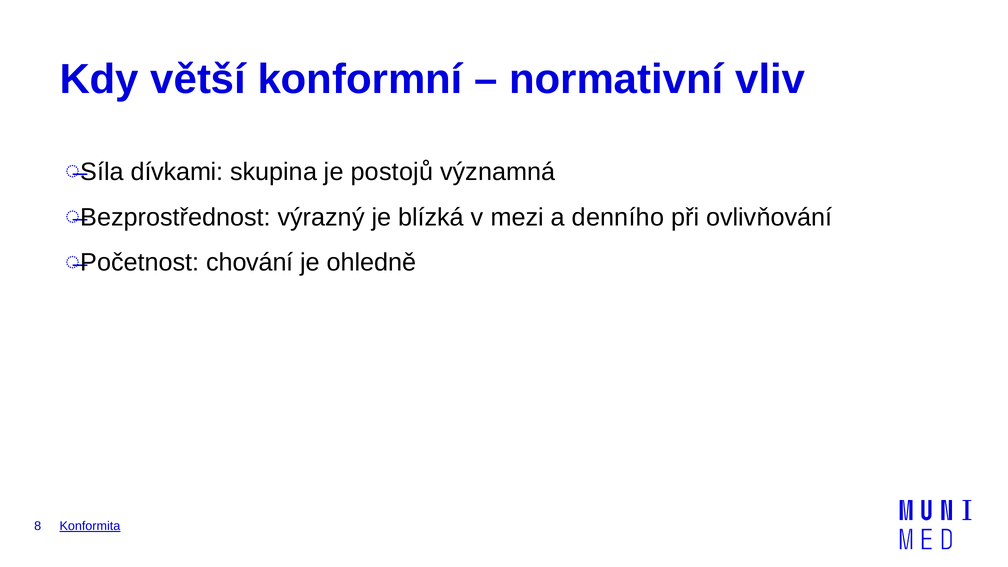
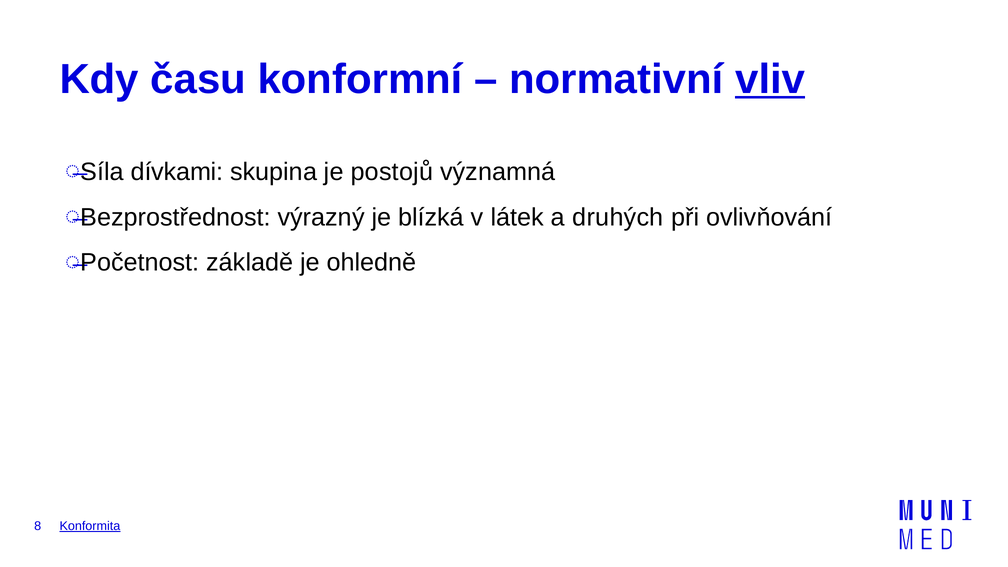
větší: větší -> času
vliv underline: none -> present
mezi: mezi -> látek
denního: denního -> druhých
chování: chování -> základě
